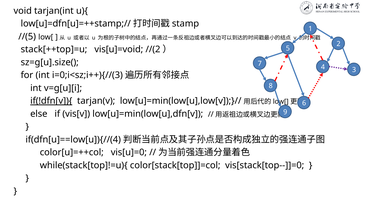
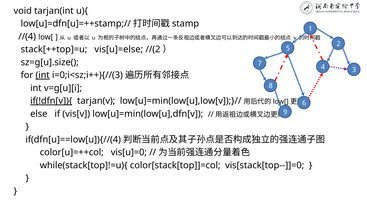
//(5: //(5 -> //(4
vis[u]=void: vis[u]=void -> vis[u]=else
int at (43, 75) underline: none -> present
